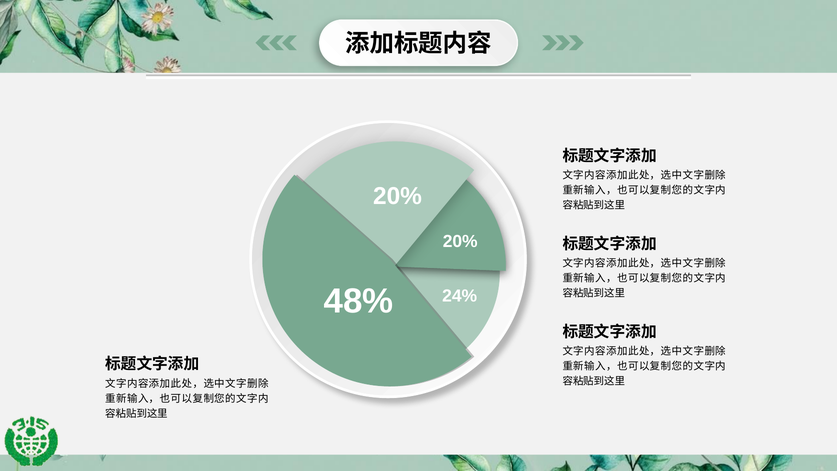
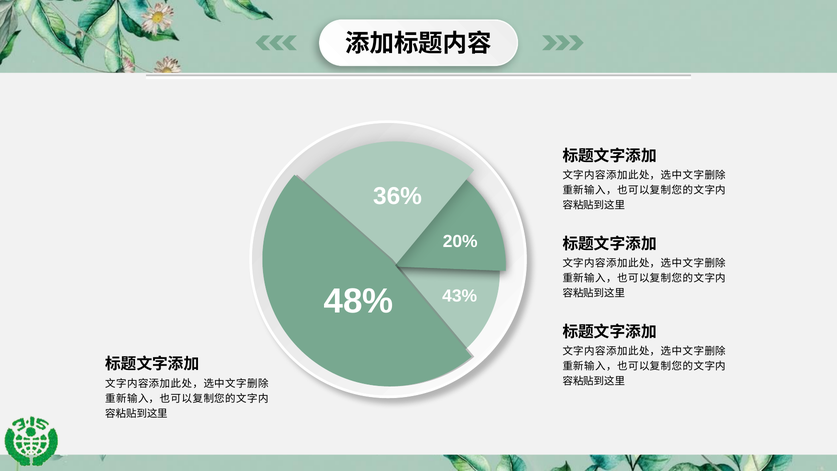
20% at (398, 196): 20% -> 36%
24%: 24% -> 43%
